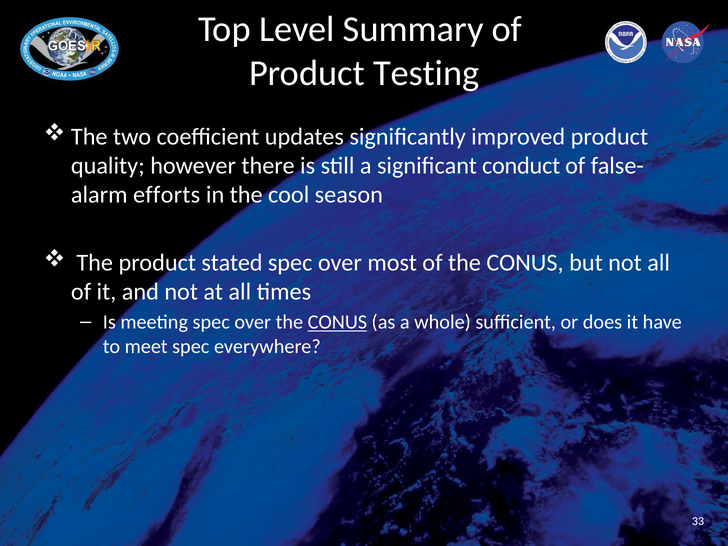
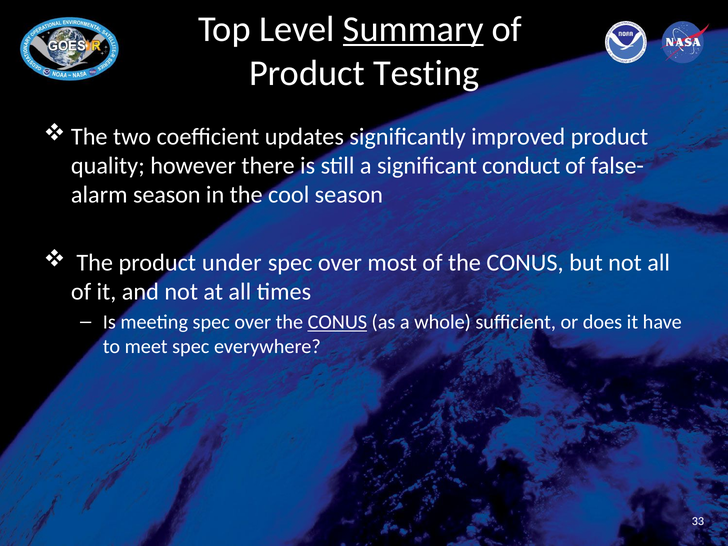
Summary underline: none -> present
efforts at (167, 195): efforts -> season
stated: stated -> under
